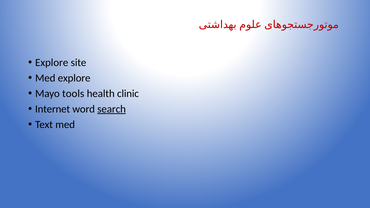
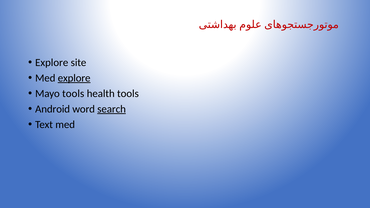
explore at (74, 78) underline: none -> present
health clinic: clinic -> tools
Internet: Internet -> Android
